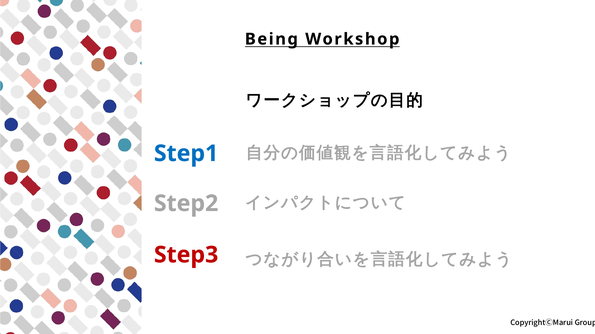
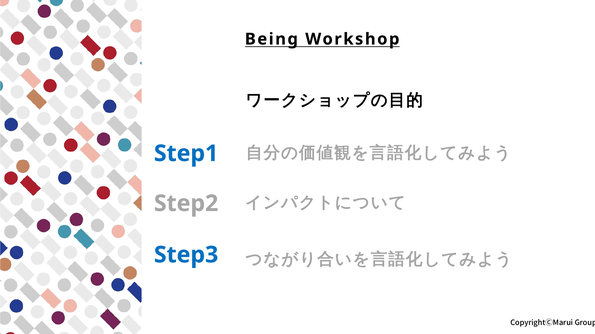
Step3 colour: red -> blue
